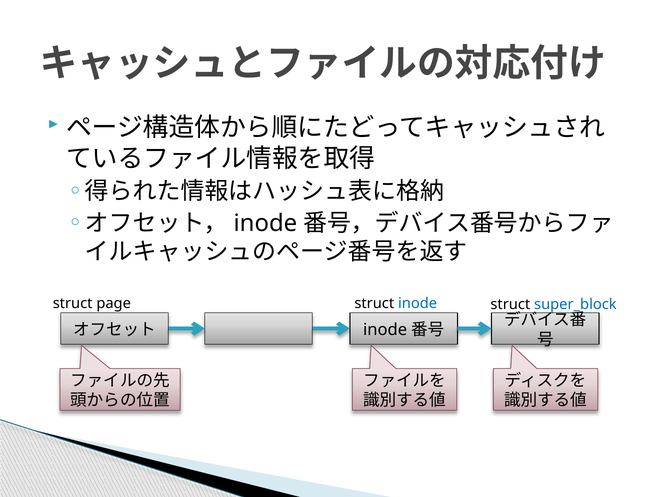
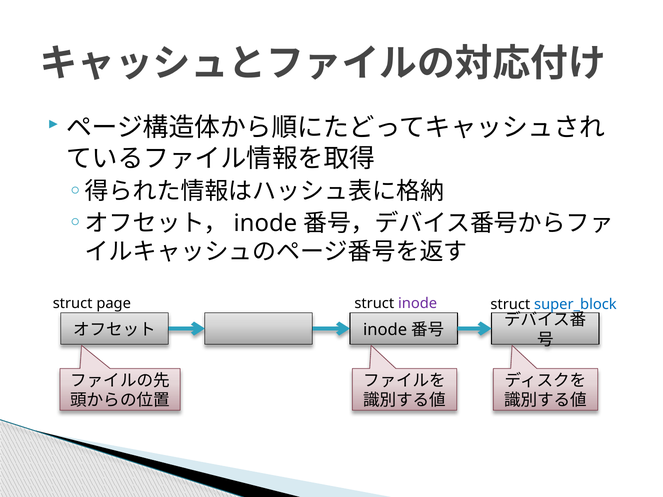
inode at (418, 304) colour: blue -> purple
